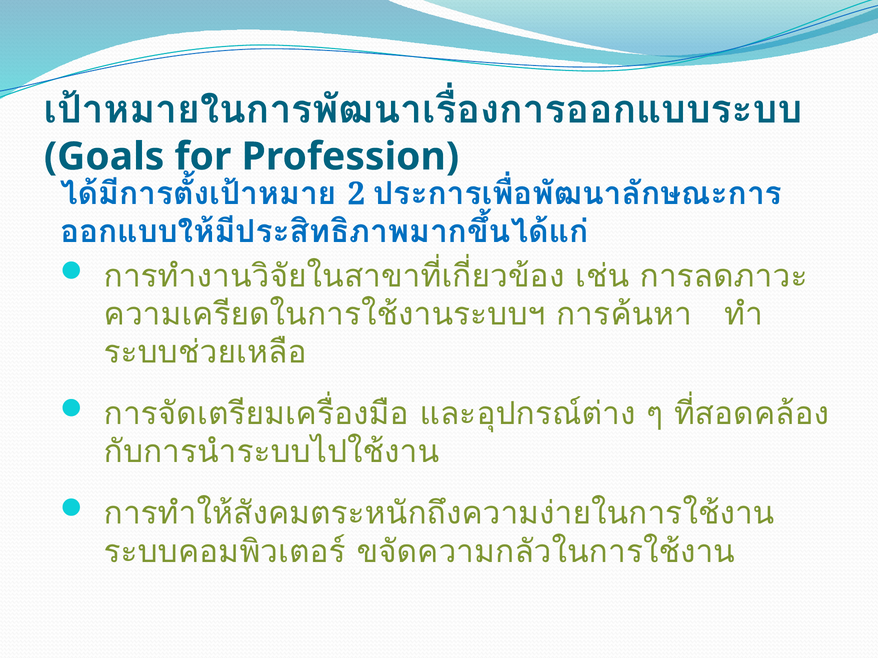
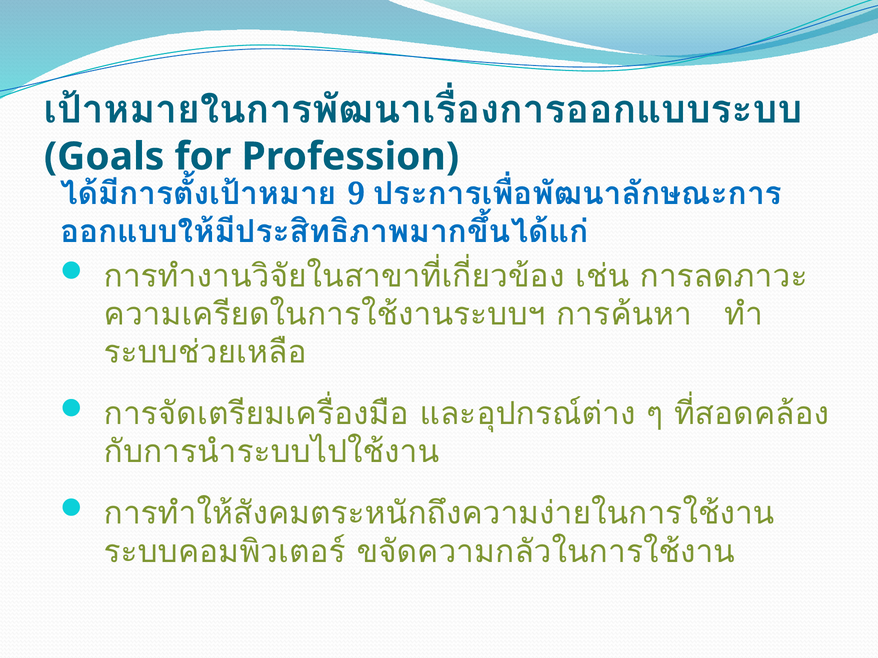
2: 2 -> 9
